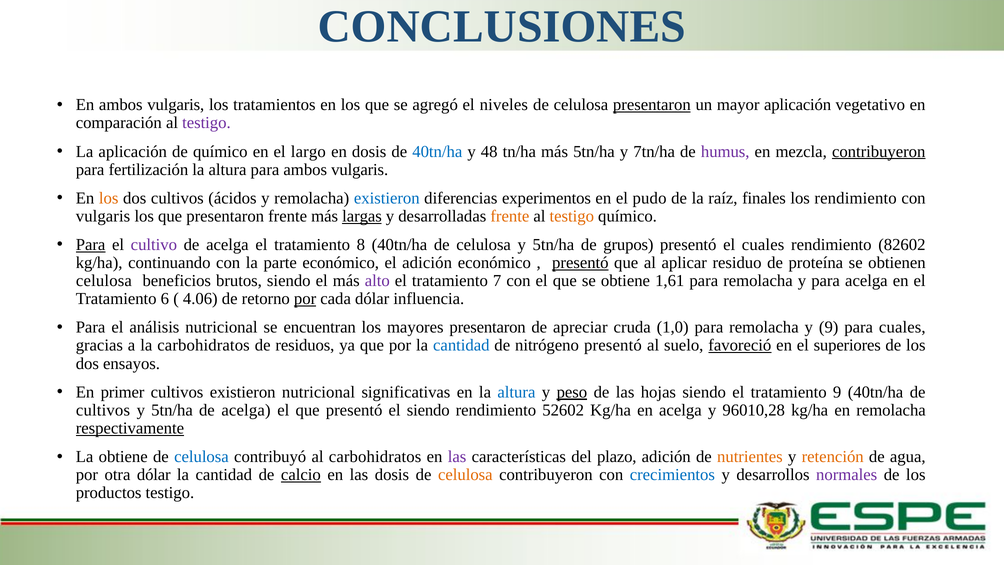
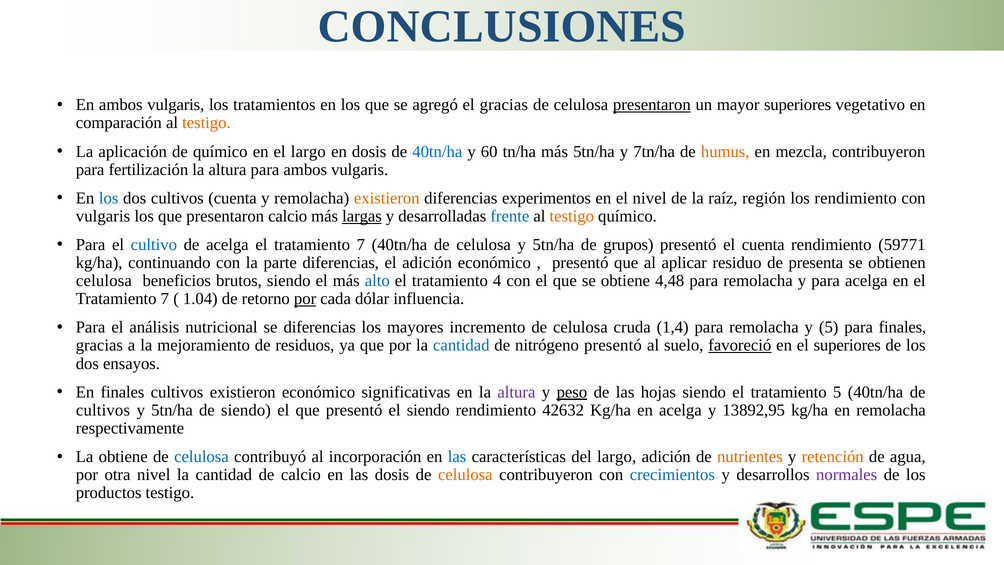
el niveles: niveles -> gracias
mayor aplicación: aplicación -> superiores
testigo at (206, 123) colour: purple -> orange
48: 48 -> 60
humus colour: purple -> orange
contribuyeron at (879, 151) underline: present -> none
los at (109, 198) colour: orange -> blue
cultivos ácidos: ácidos -> cuenta
existieron at (387, 198) colour: blue -> orange
el pudo: pudo -> nivel
finales: finales -> región
presentaron frente: frente -> calcio
frente at (510, 216) colour: orange -> blue
Para at (91, 245) underline: present -> none
cultivo colour: purple -> blue
acelga el tratamiento 8: 8 -> 7
el cuales: cuales -> cuenta
82602: 82602 -> 59771
parte económico: económico -> diferencias
presentó at (580, 263) underline: present -> none
proteína: proteína -> presenta
alto colour: purple -> blue
7: 7 -> 4
1,61: 1,61 -> 4,48
6 at (165, 299): 6 -> 7
4.06: 4.06 -> 1.04
se encuentran: encuentran -> diferencias
mayores presentaron: presentaron -> incremento
apreciar at (580, 327): apreciar -> celulosa
1,0: 1,0 -> 1,4
y 9: 9 -> 5
para cuales: cuales -> finales
la carbohidratos: carbohidratos -> mejoramiento
En primer: primer -> finales
existieron nutricional: nutricional -> económico
altura at (516, 392) colour: blue -> purple
tratamiento 9: 9 -> 5
5tn/ha de acelga: acelga -> siendo
52602: 52602 -> 42632
96010,28: 96010,28 -> 13892,95
respectivamente underline: present -> none
al carbohidratos: carbohidratos -> incorporación
las at (457, 457) colour: purple -> blue
del plazo: plazo -> largo
otra dólar: dólar -> nivel
calcio at (301, 475) underline: present -> none
